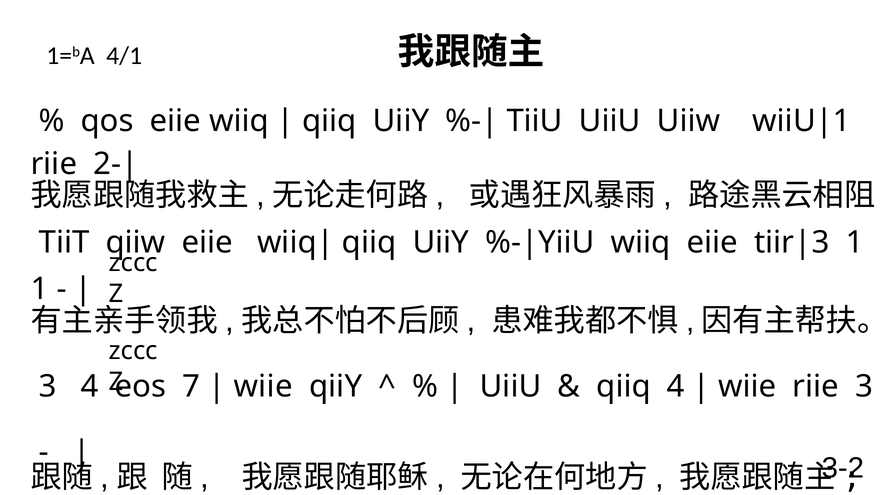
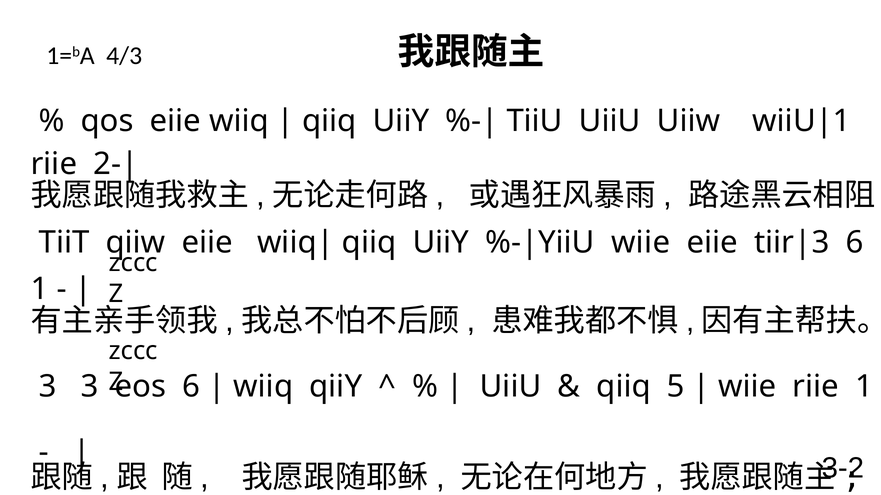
4/1: 4/1 -> 4/3
wiiq at (641, 243): wiiq -> wiie
1 at (854, 243): 1 -> 6
3 4: 4 -> 3
7 at (191, 387): 7 -> 6
wiie at (263, 387): wiie -> wiiq
qiiq 4: 4 -> 5
riie 3: 3 -> 1
